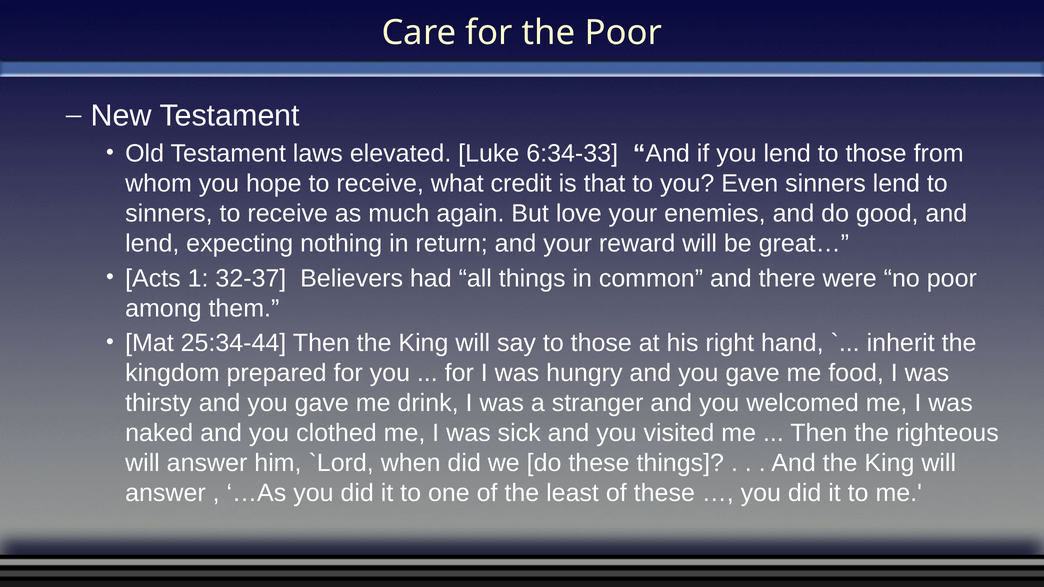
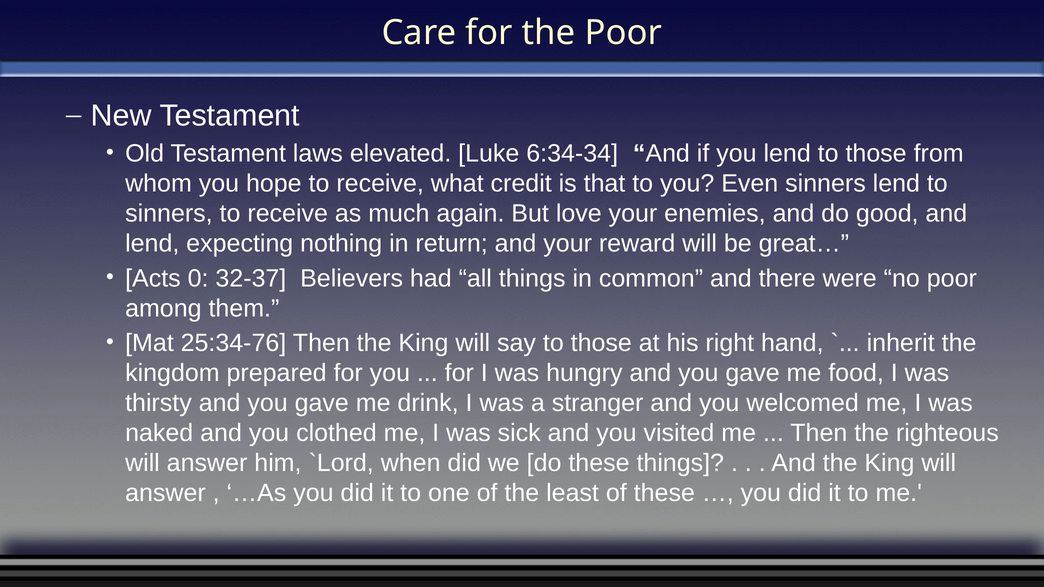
6:34-33: 6:34-33 -> 6:34-34
1: 1 -> 0
25:34-44: 25:34-44 -> 25:34-76
